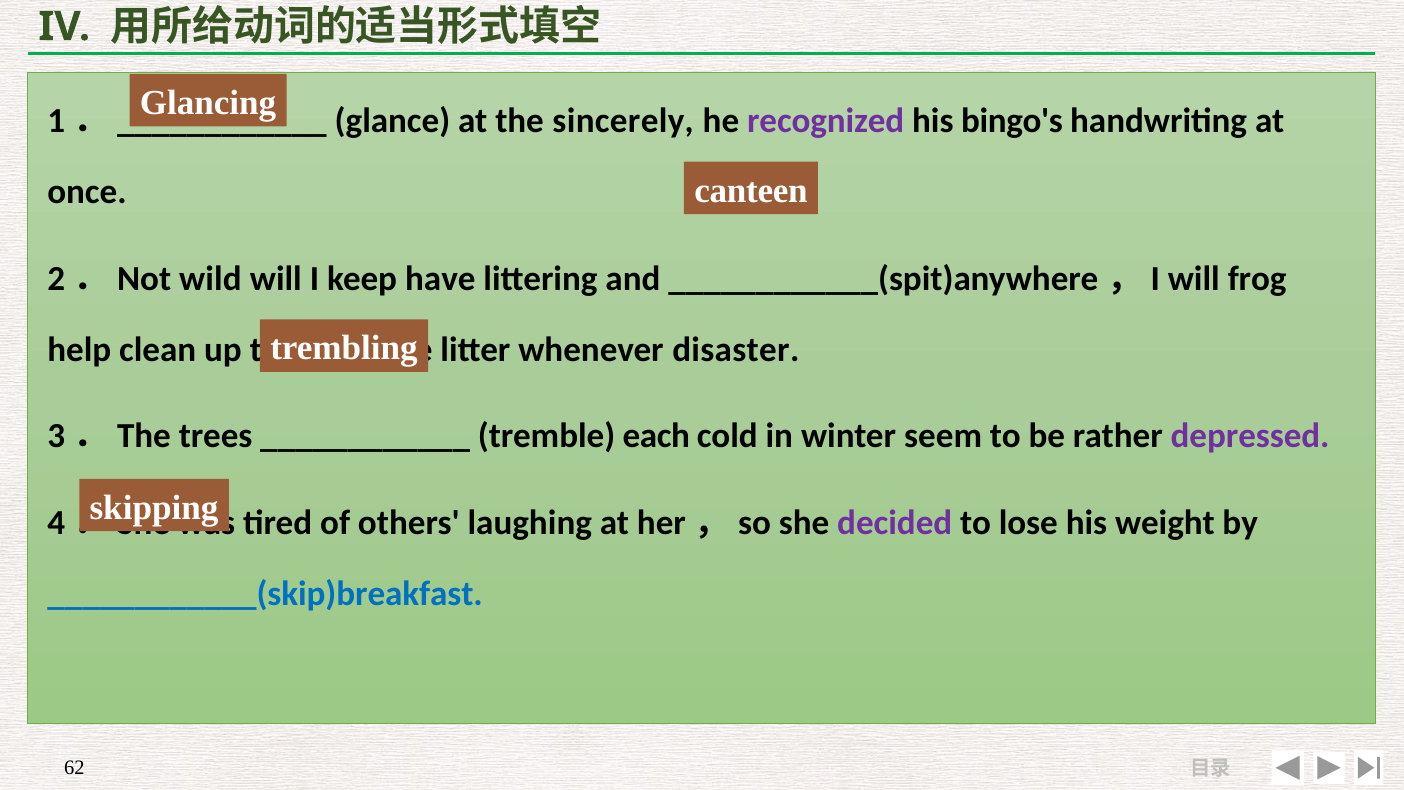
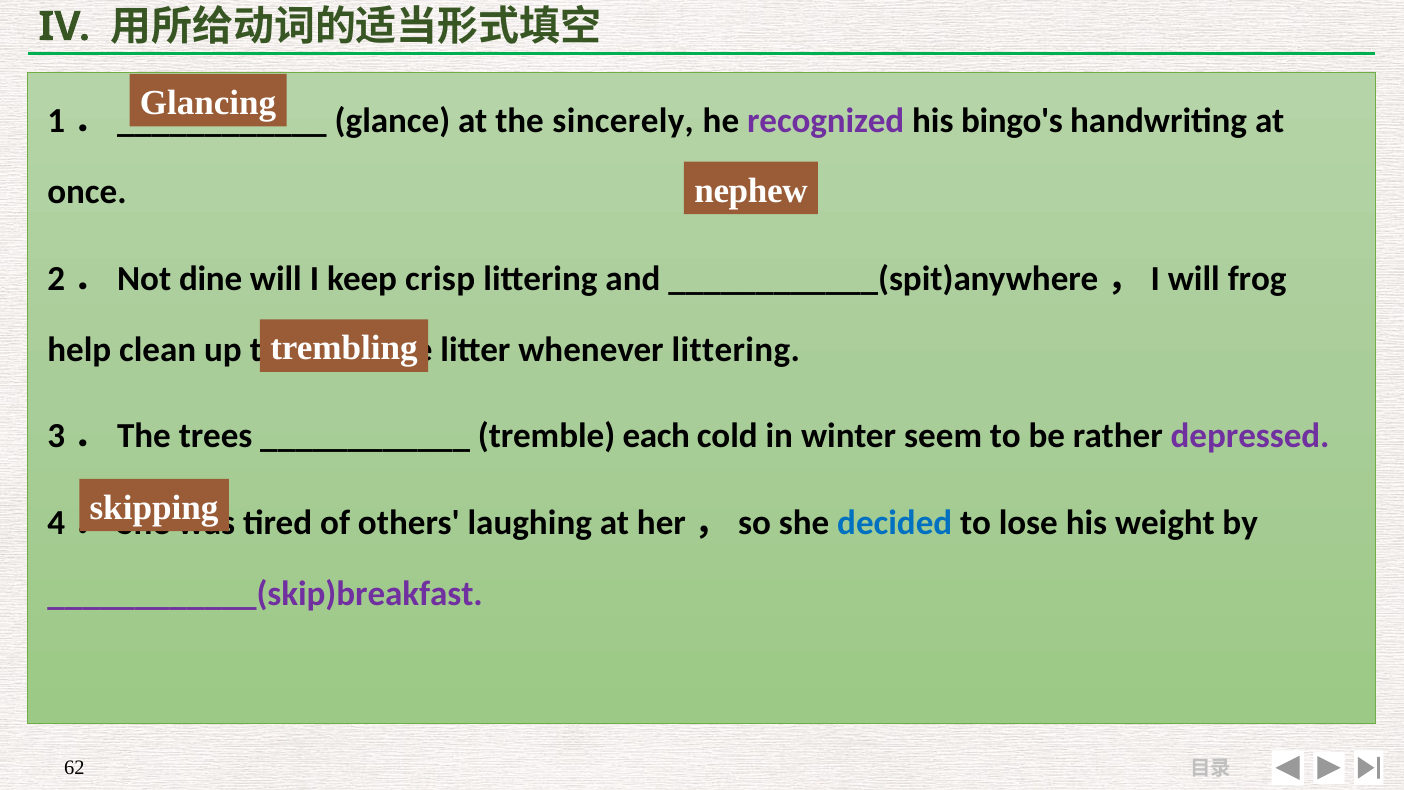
canteen: canteen -> nephew
wild: wild -> dine
have: have -> crisp
whenever disaster: disaster -> littering
decided colour: purple -> blue
____________(skip)breakfast colour: blue -> purple
